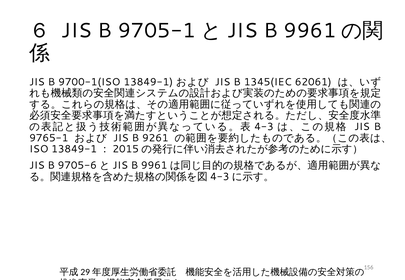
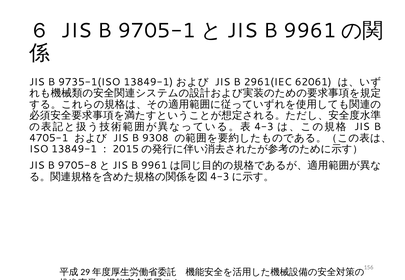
9700-1(ISO: 9700-1(ISO -> 9735-1(ISO
1345(IEC: 1345(IEC -> 2961(IEC
9765-1: 9765-1 -> 4705-1
9261: 9261 -> 9308
9705-6: 9705-6 -> 9705-8
